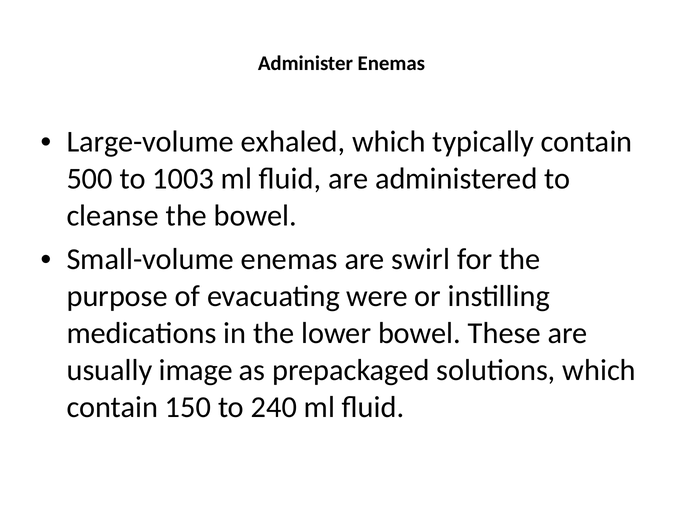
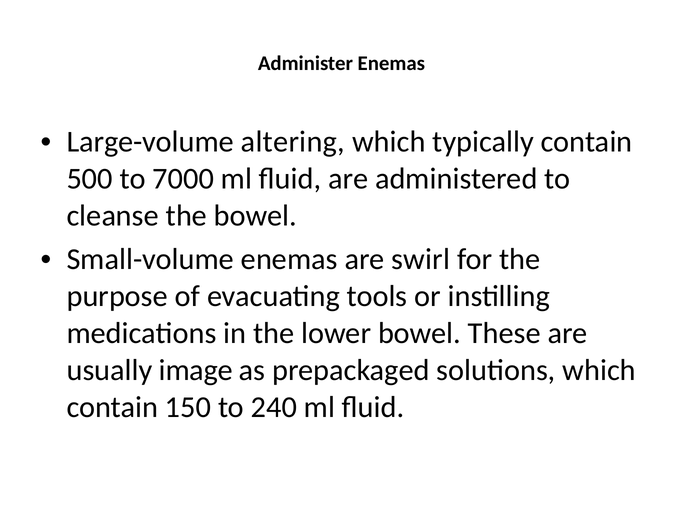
exhaled: exhaled -> altering
1003: 1003 -> 7000
were: were -> tools
